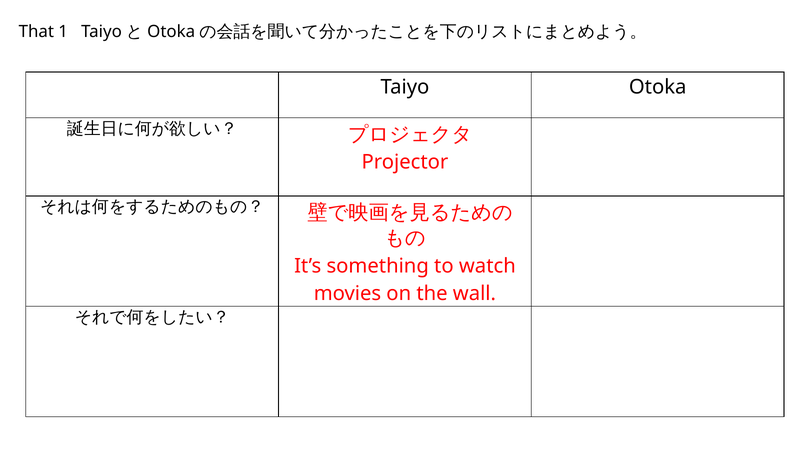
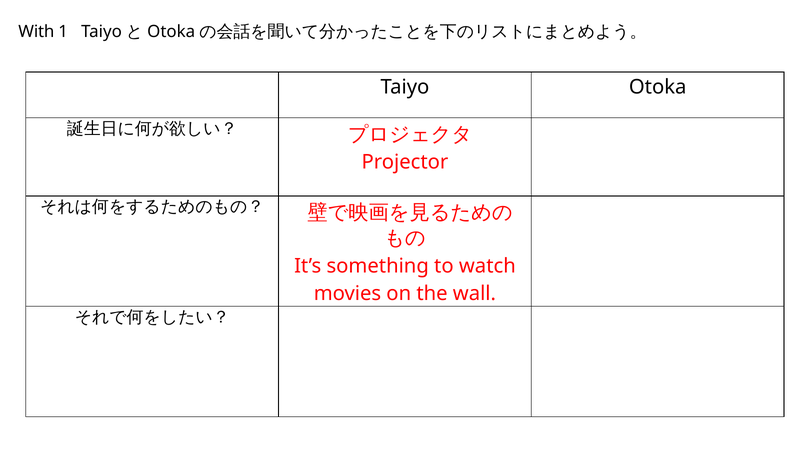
That: That -> With
